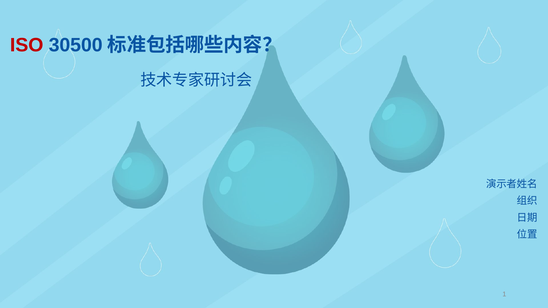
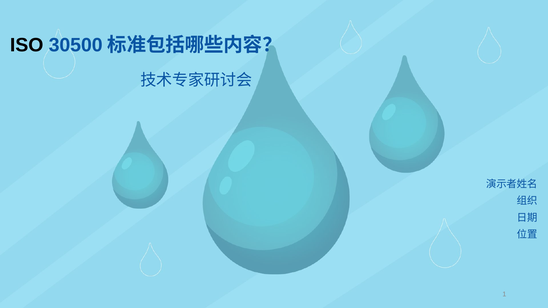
ISO colour: red -> black
